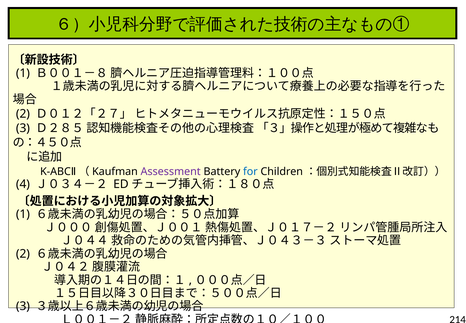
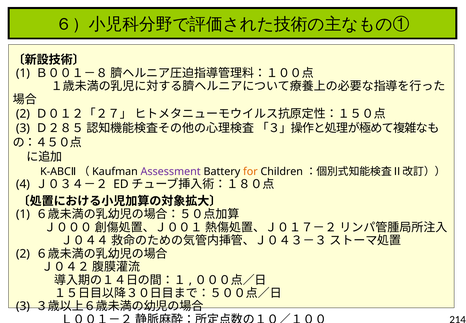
for colour: blue -> orange
